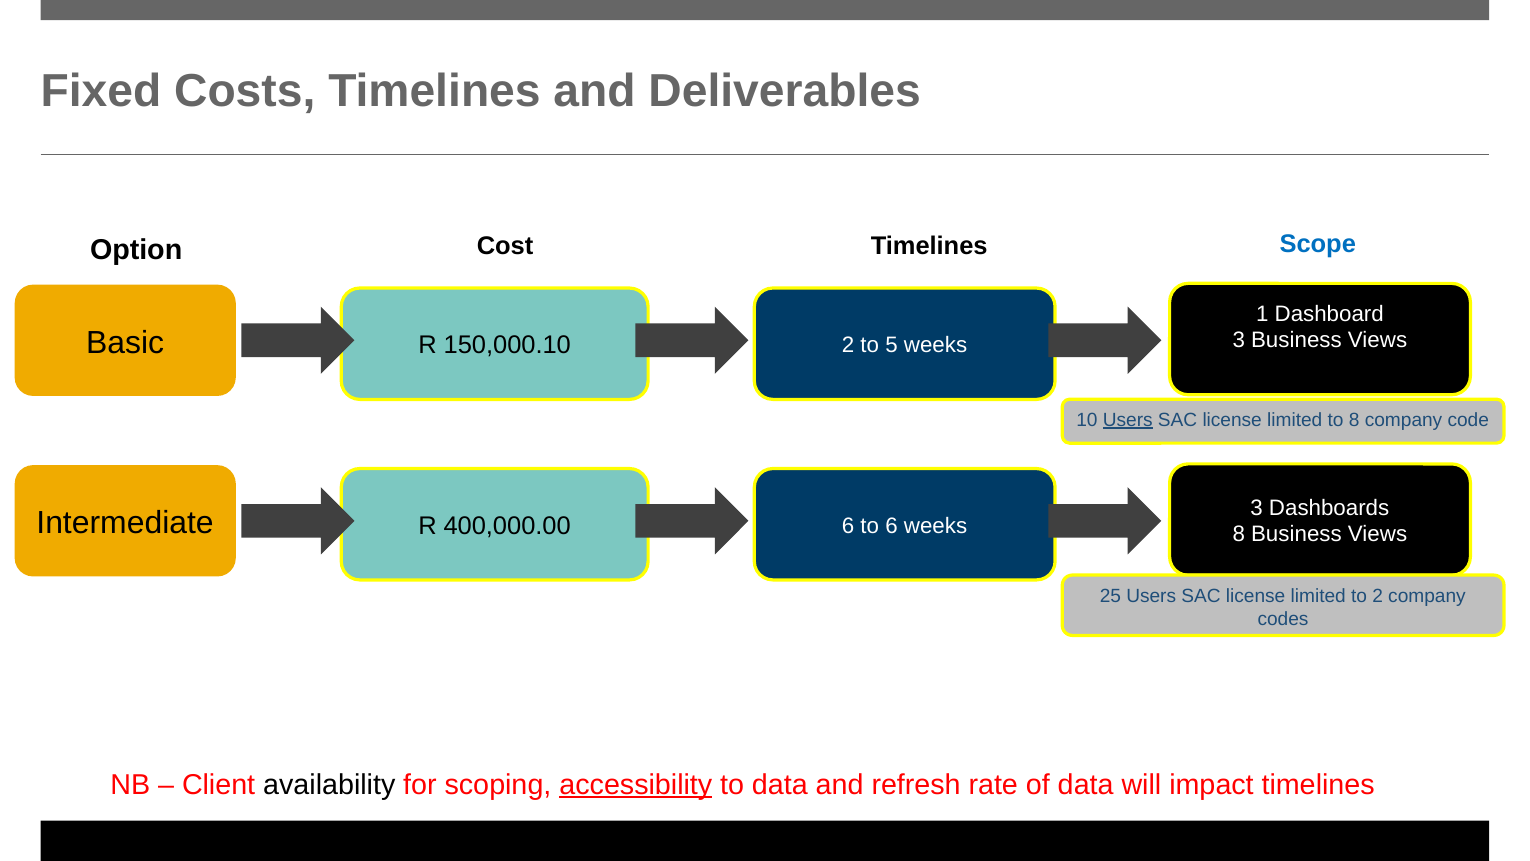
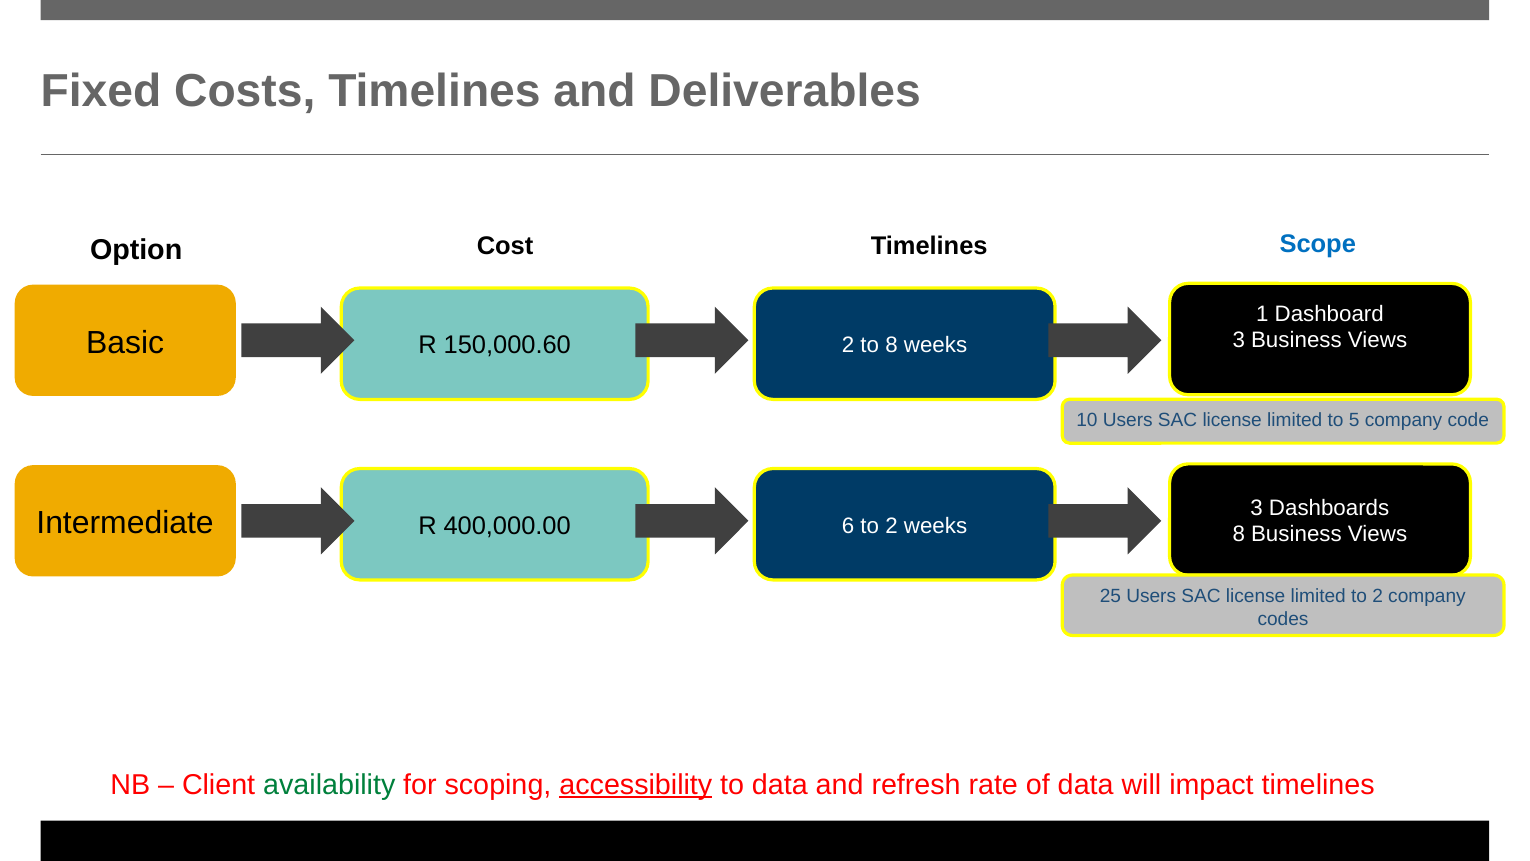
150,000.10: 150,000.10 -> 150,000.60
to 5: 5 -> 8
Users at (1128, 420) underline: present -> none
to 8: 8 -> 5
6 to 6: 6 -> 2
availability colour: black -> green
